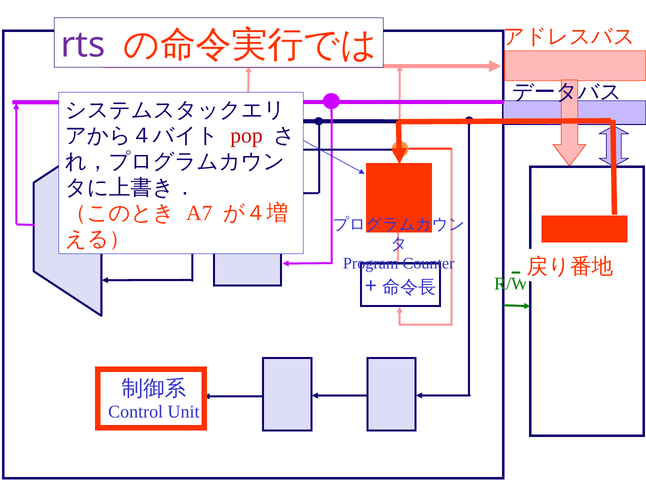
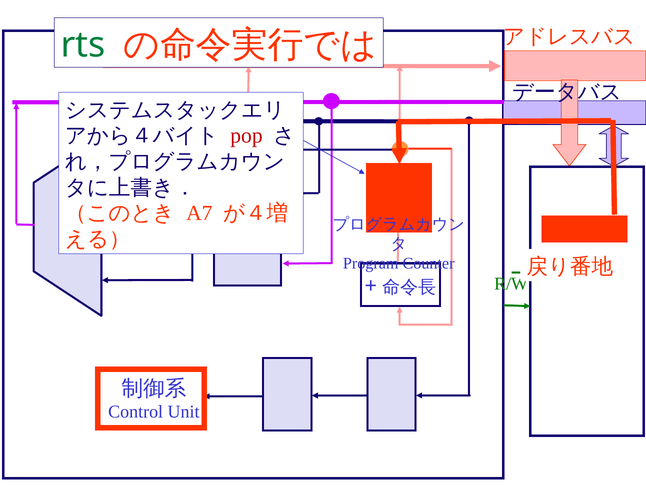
rts colour: purple -> green
